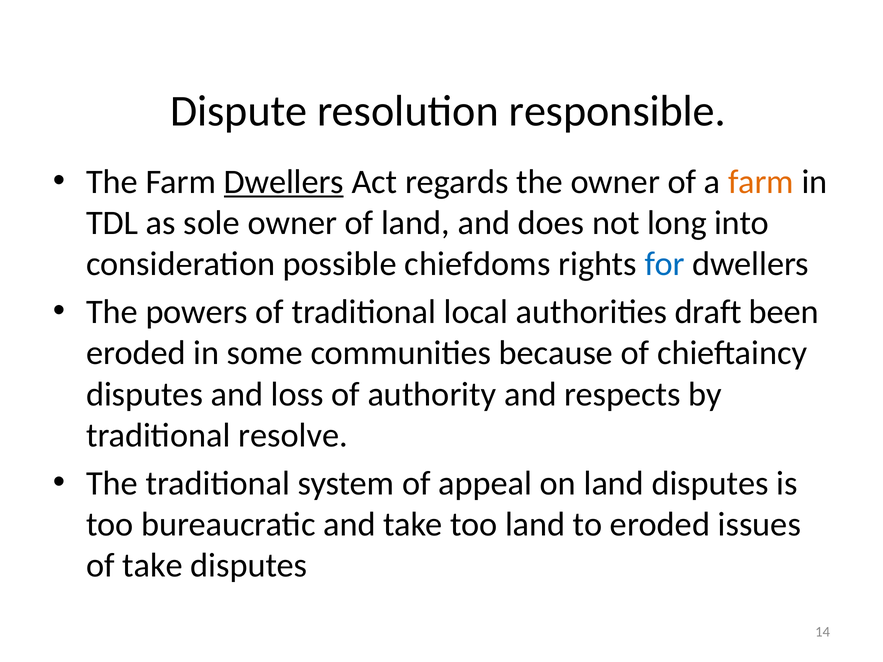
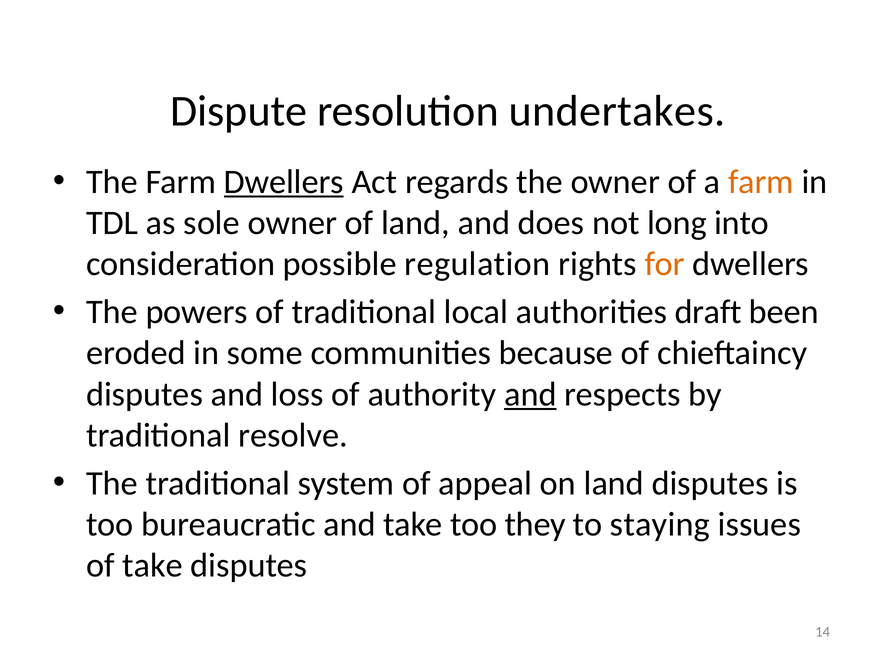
responsible: responsible -> undertakes
chiefdoms: chiefdoms -> regulation
for colour: blue -> orange
and at (530, 394) underline: none -> present
too land: land -> they
to eroded: eroded -> staying
